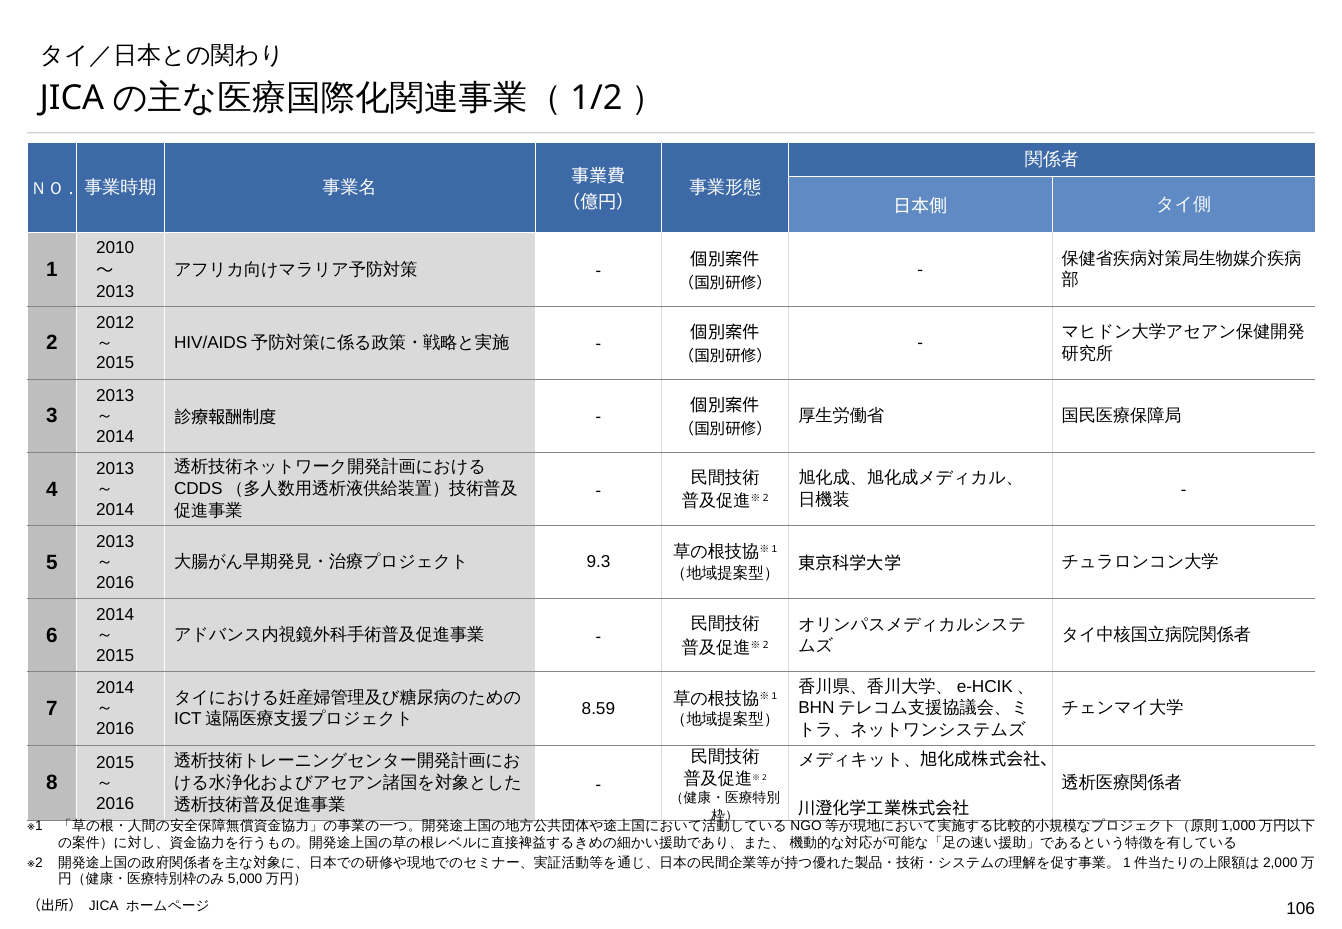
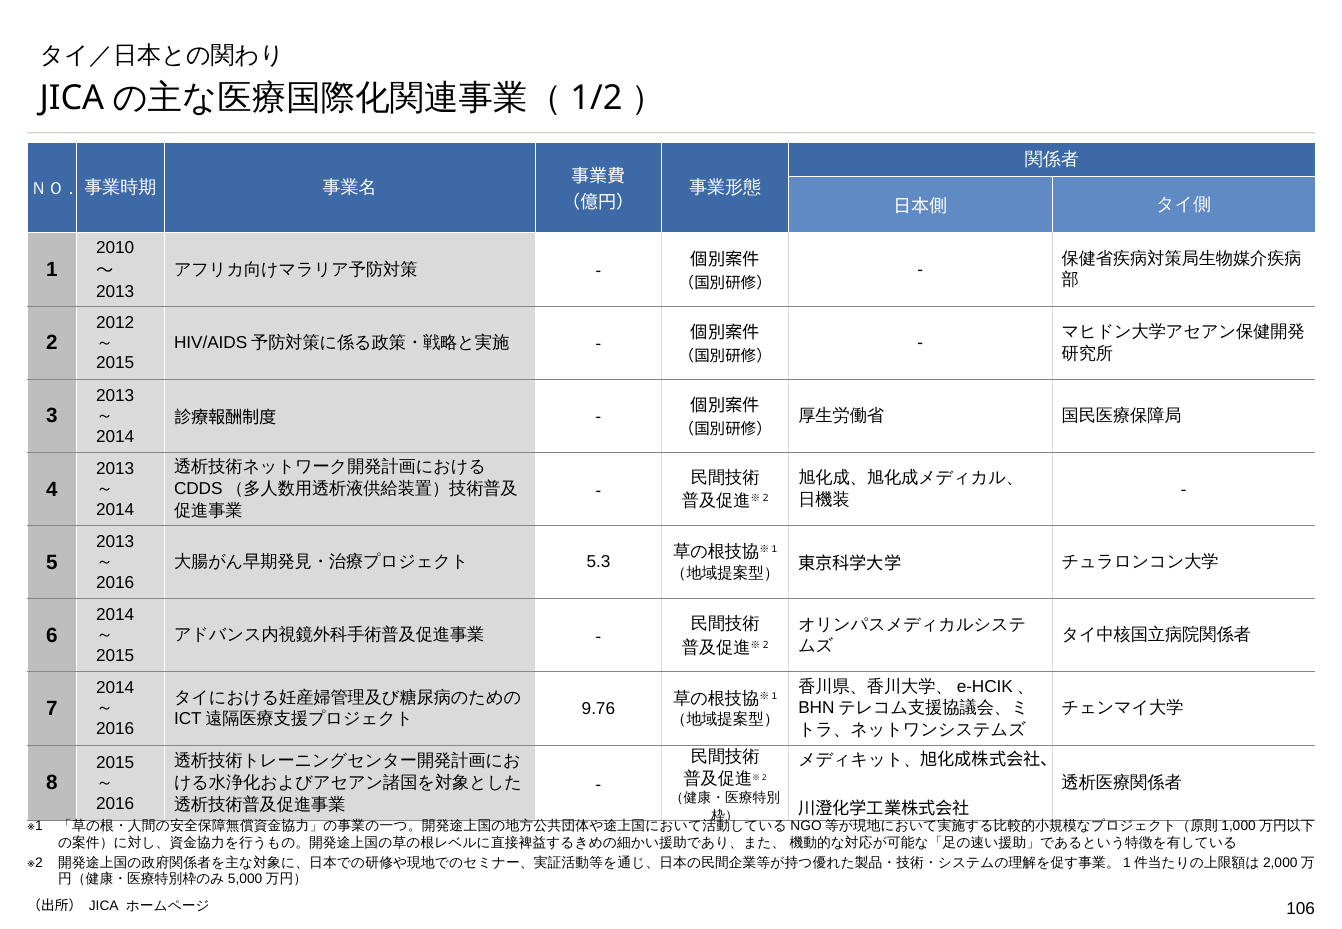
9.3: 9.3 -> 5.3
8.59: 8.59 -> 9.76
